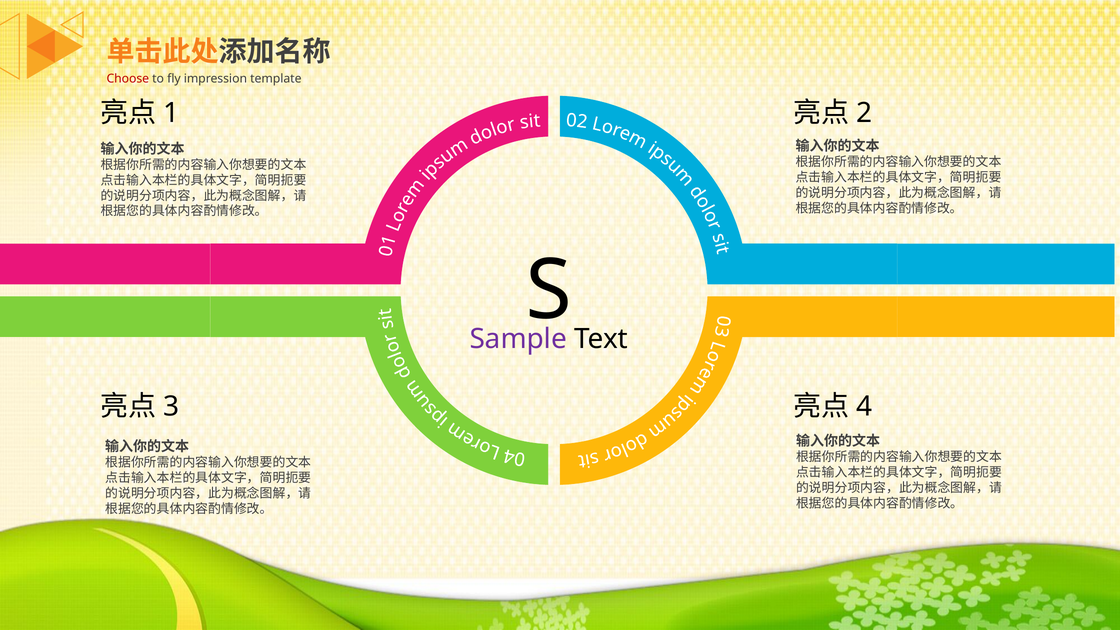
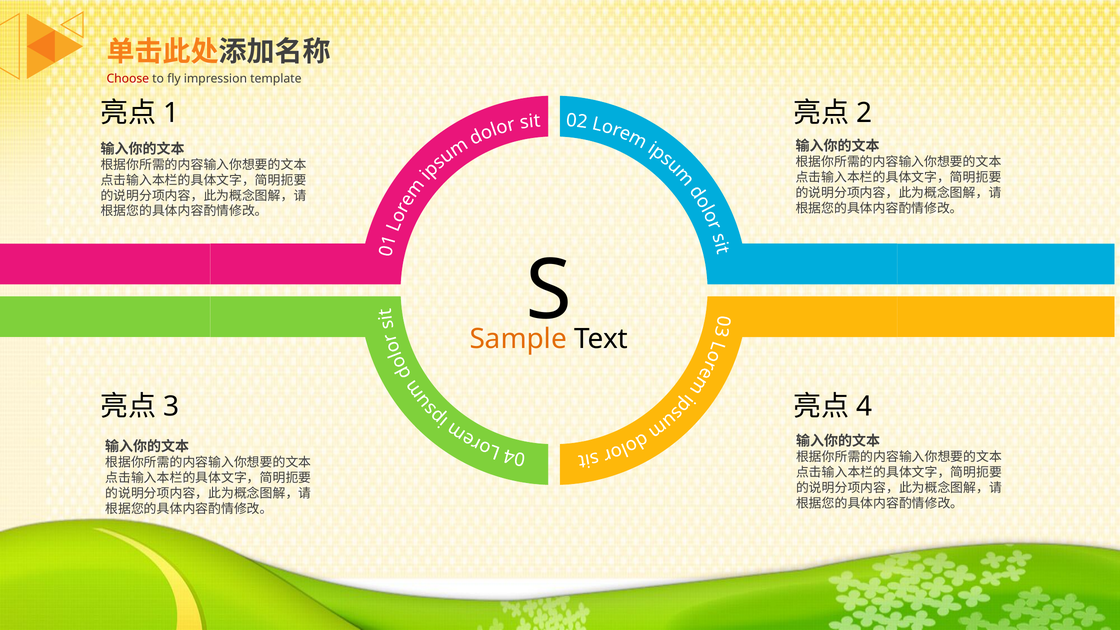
Sample colour: purple -> orange
